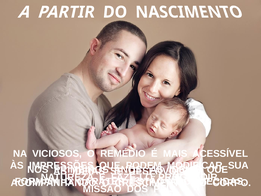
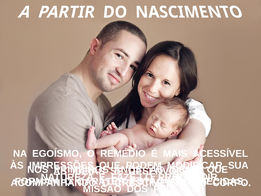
VICIOSOS: VICIOSOS -> EGOÍSMO
